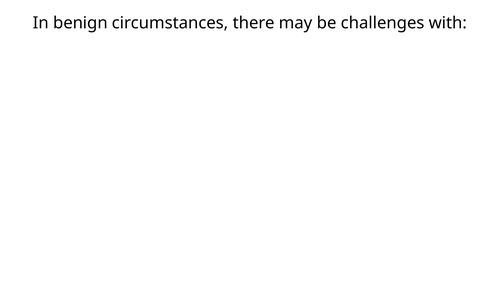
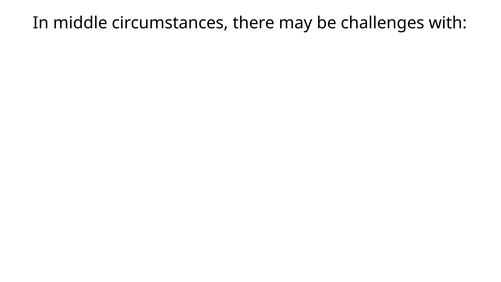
benign: benign -> middle
